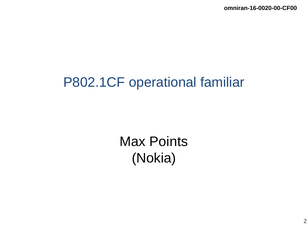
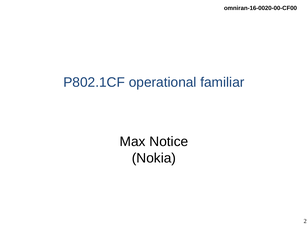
Points: Points -> Notice
